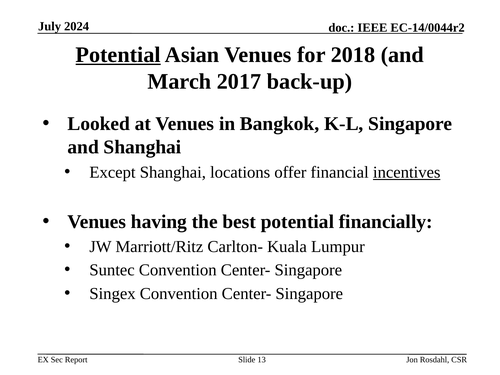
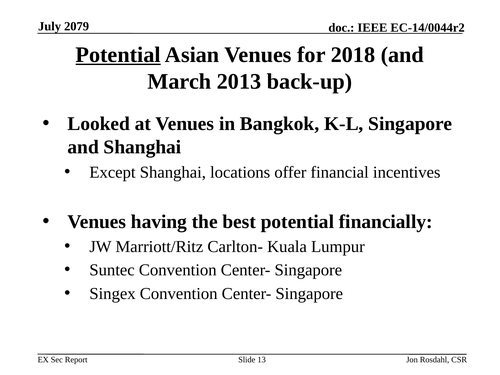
2024: 2024 -> 2079
2017: 2017 -> 2013
incentives underline: present -> none
